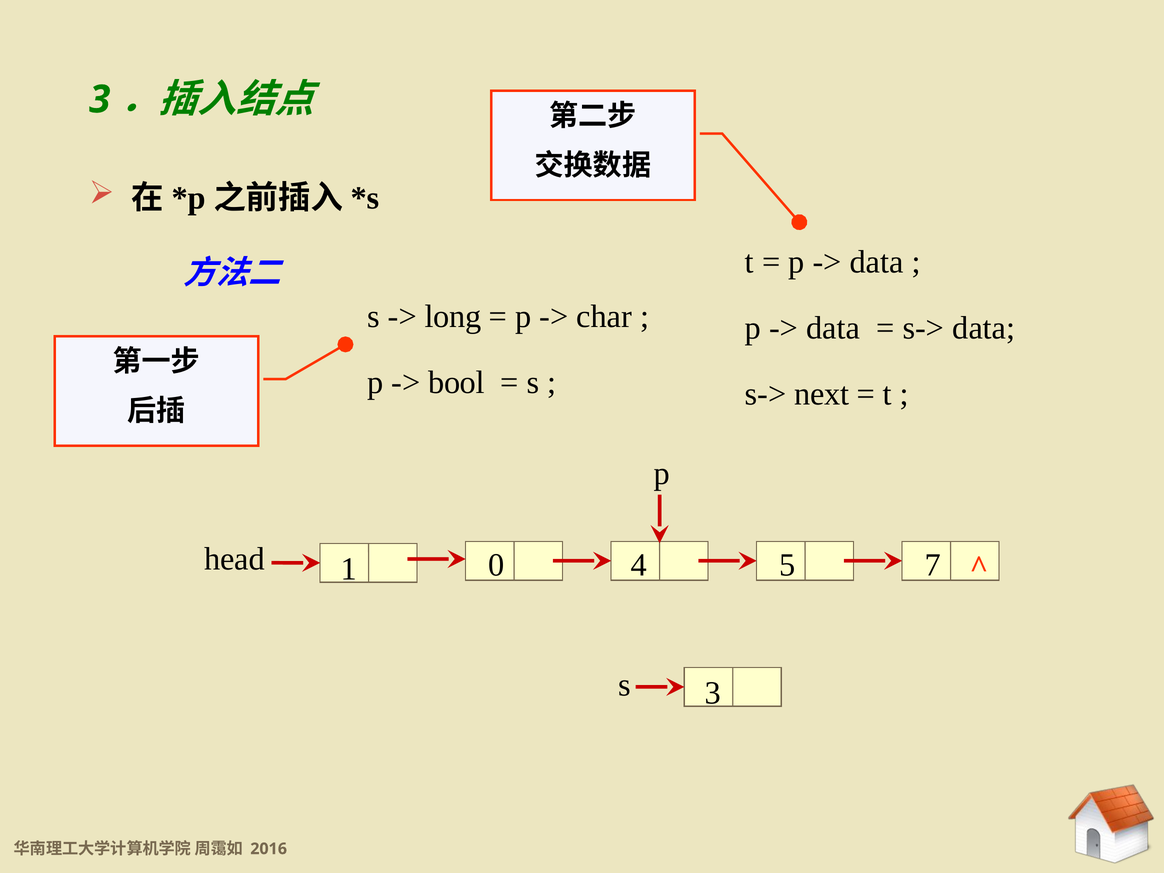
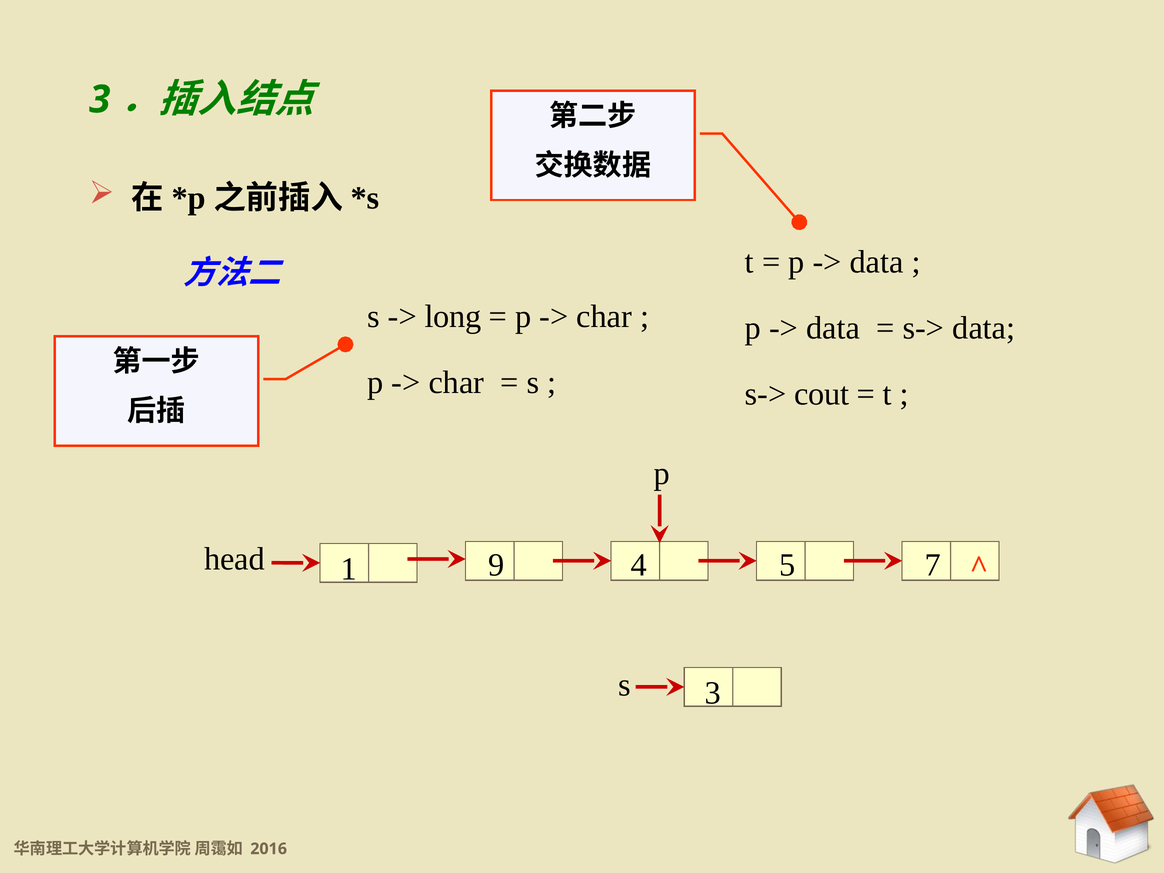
bool at (457, 383): bool -> char
next: next -> cout
0: 0 -> 9
